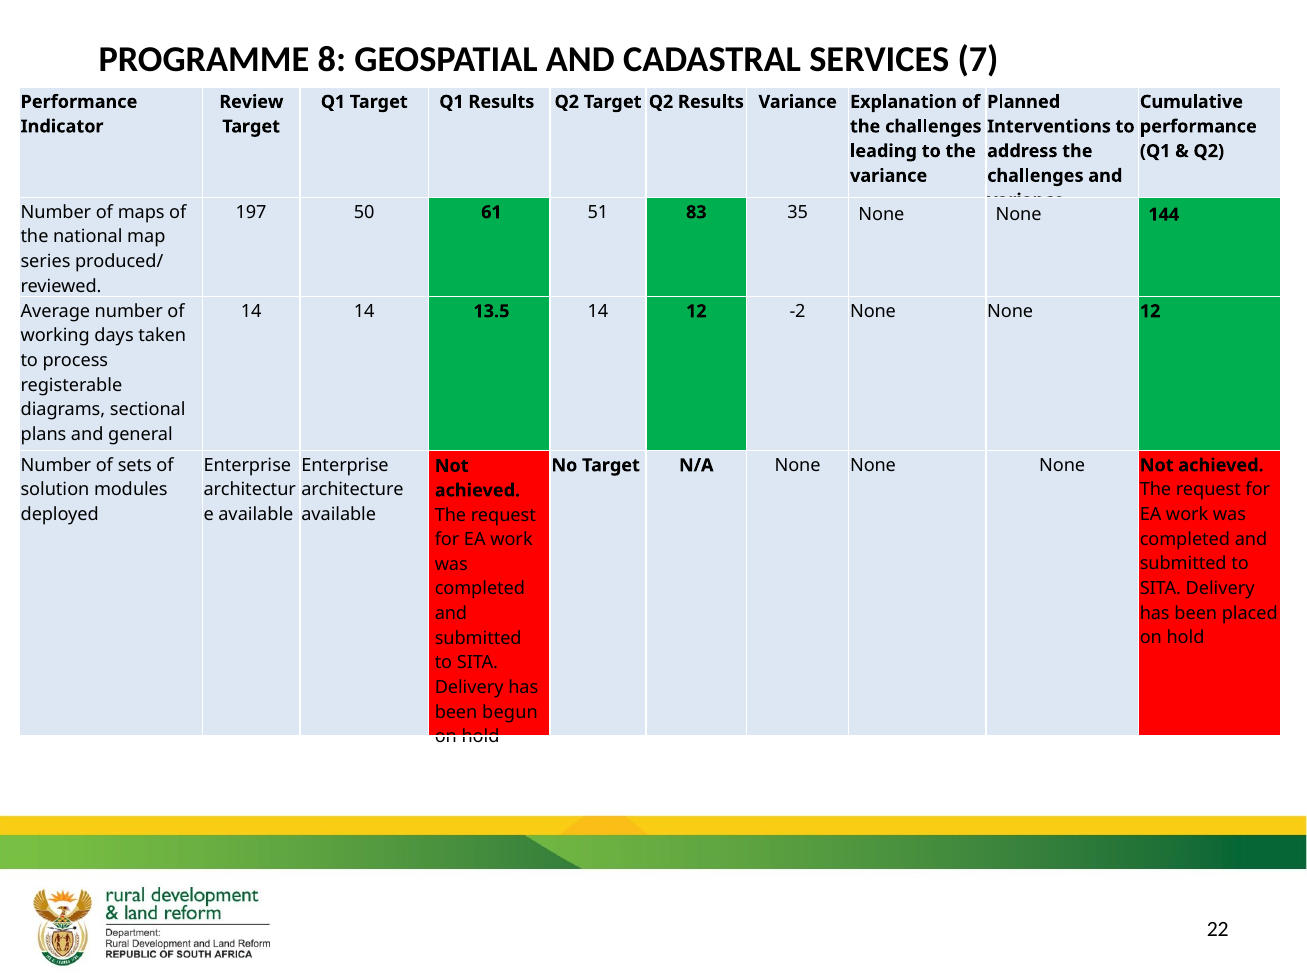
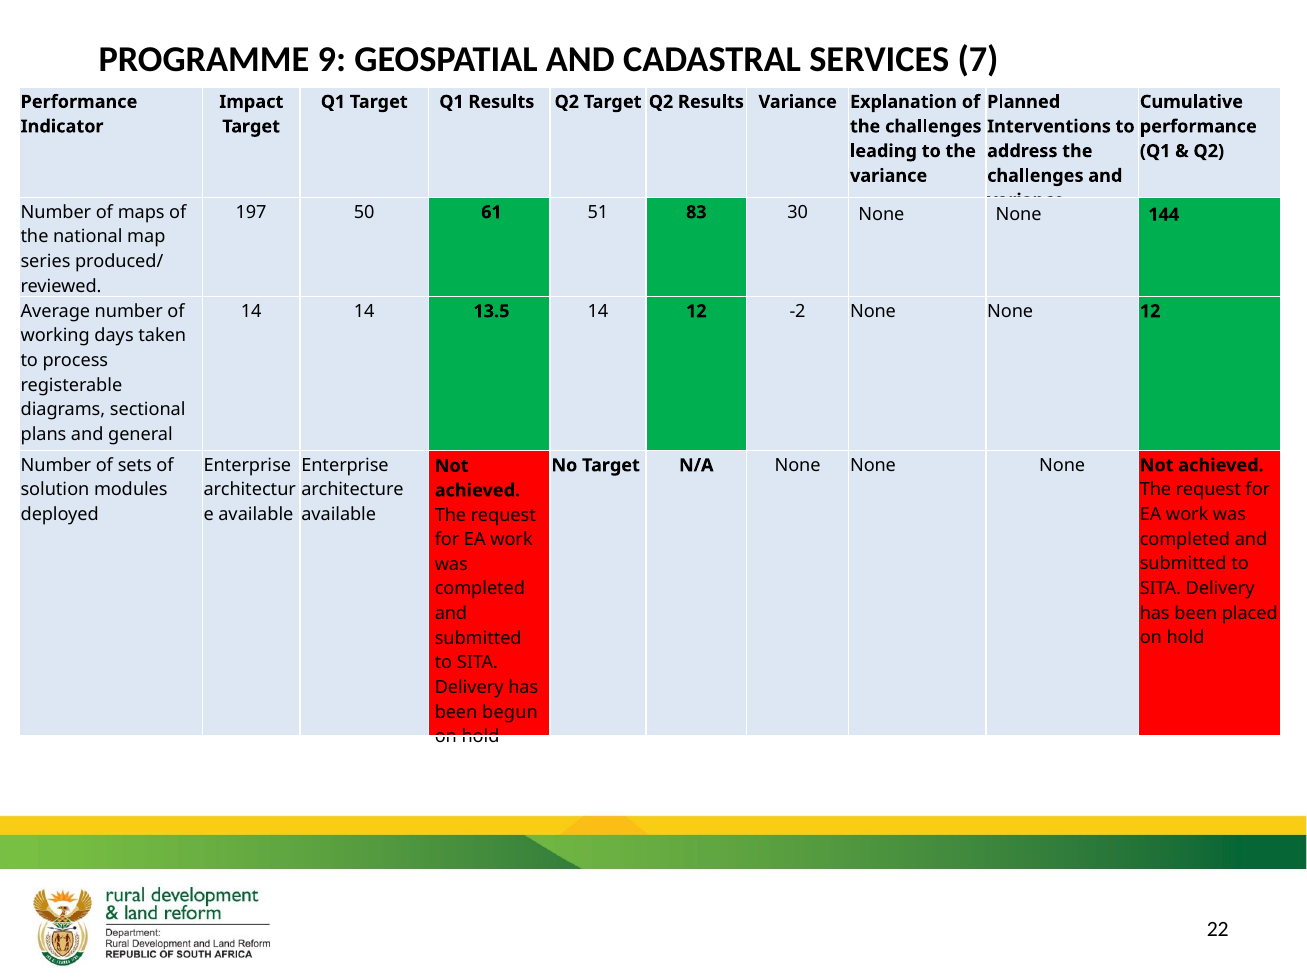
8: 8 -> 9
Review: Review -> Impact
35: 35 -> 30
